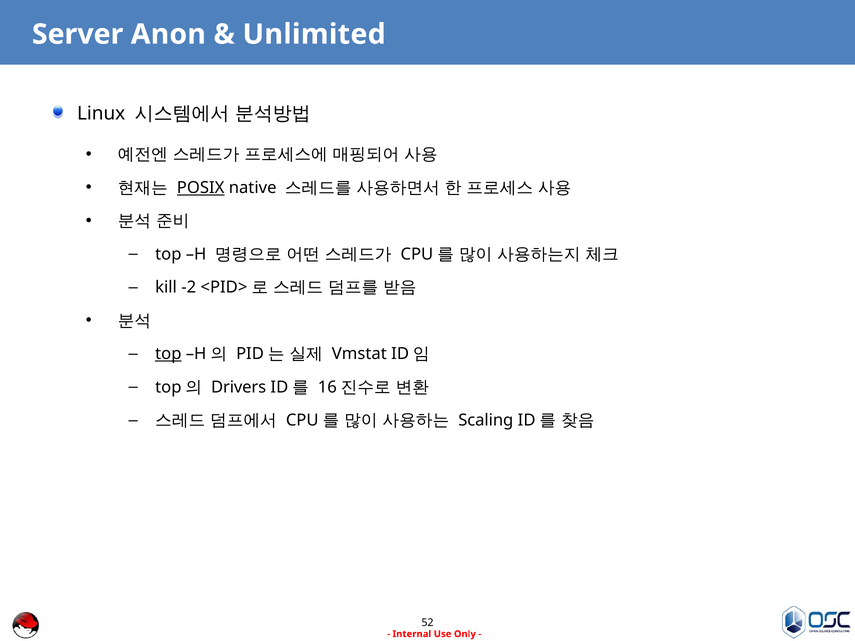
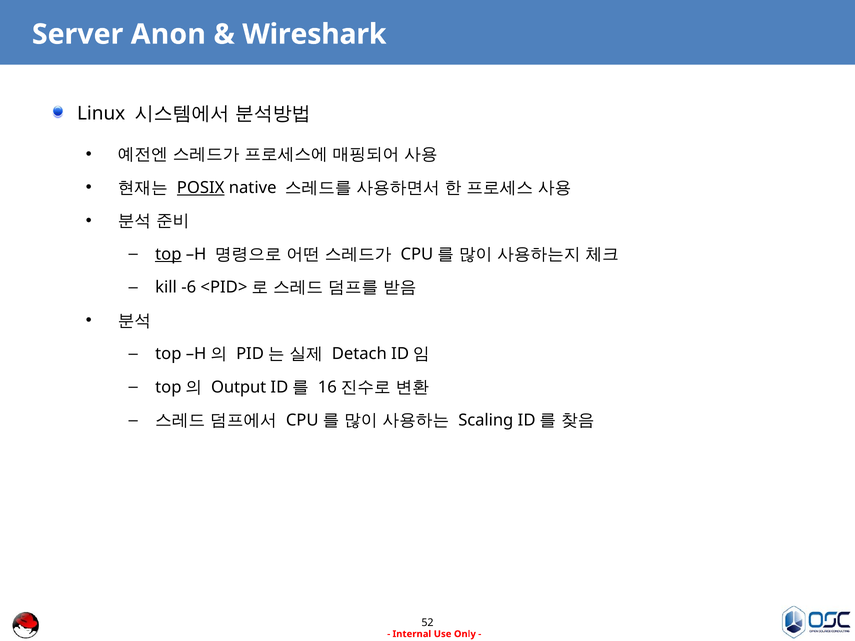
Unlimited: Unlimited -> Wireshark
top at (168, 254) underline: none -> present
-2: -2 -> -6
top at (168, 354) underline: present -> none
Vmstat: Vmstat -> Detach
Drivers: Drivers -> Output
